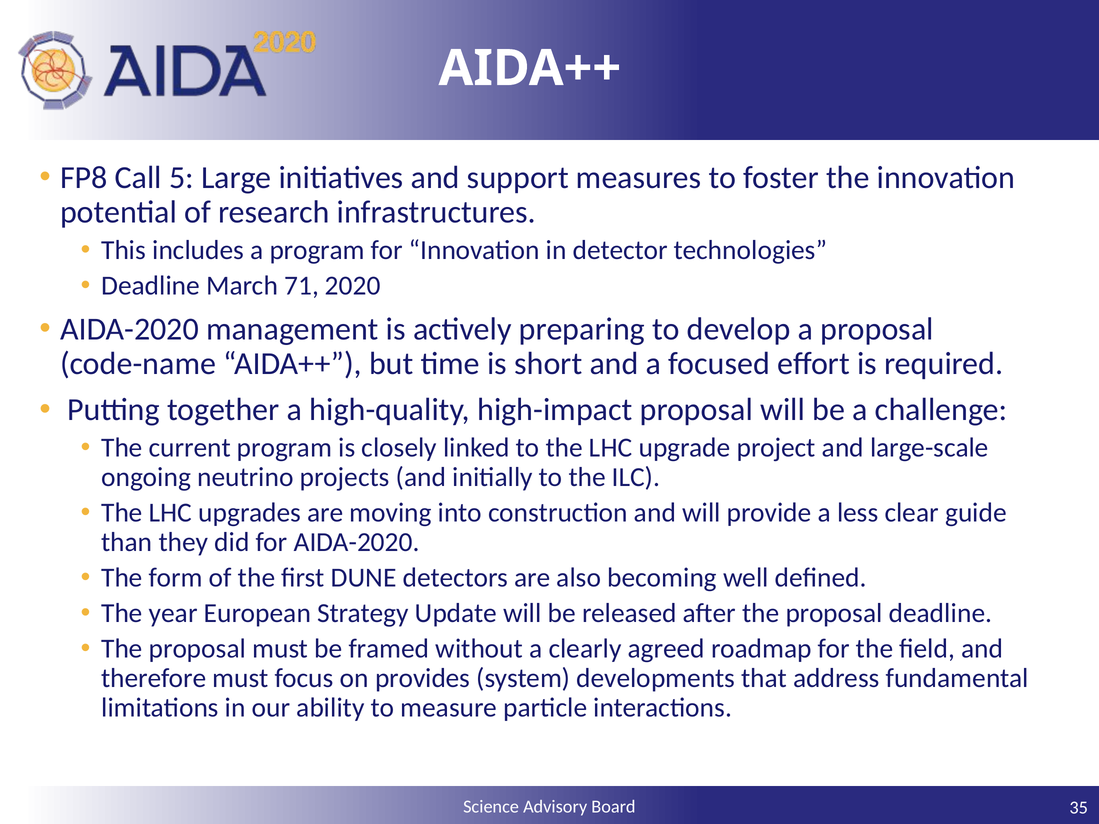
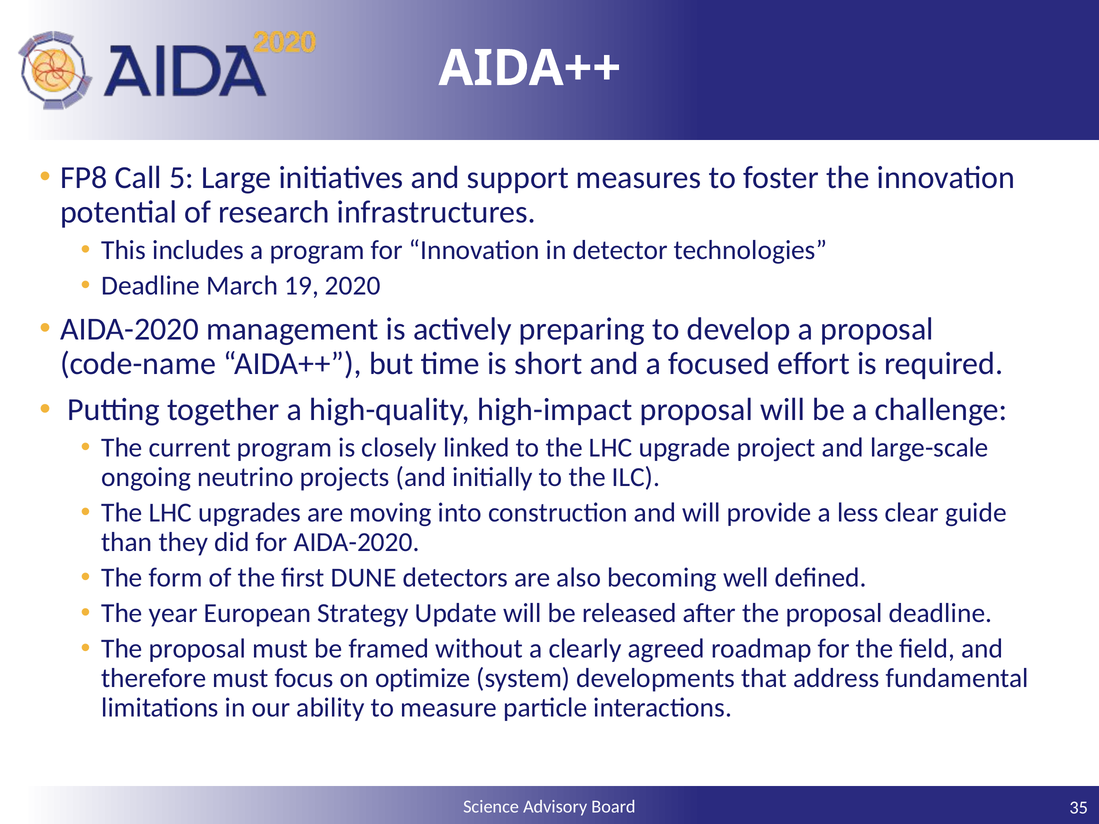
71: 71 -> 19
provides: provides -> optimize
